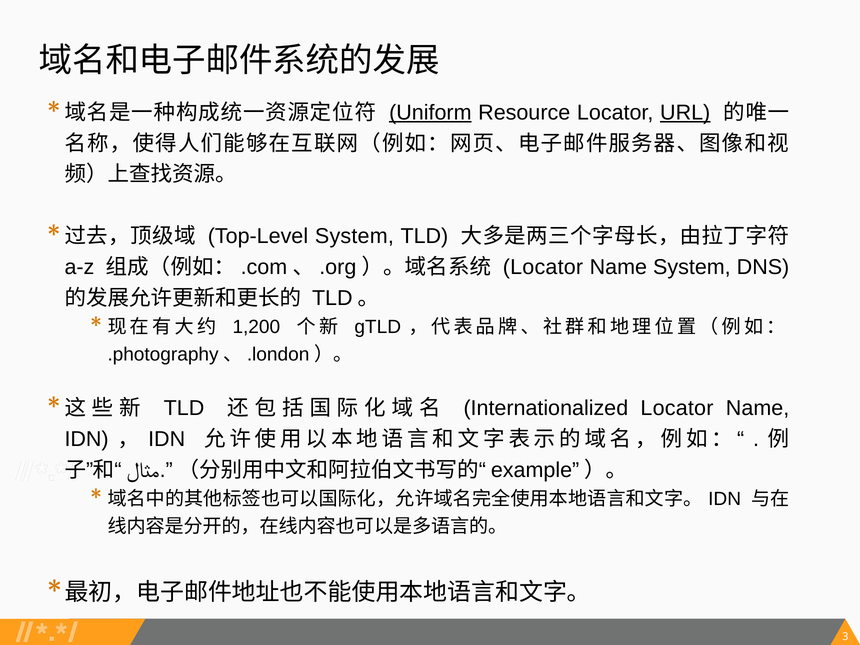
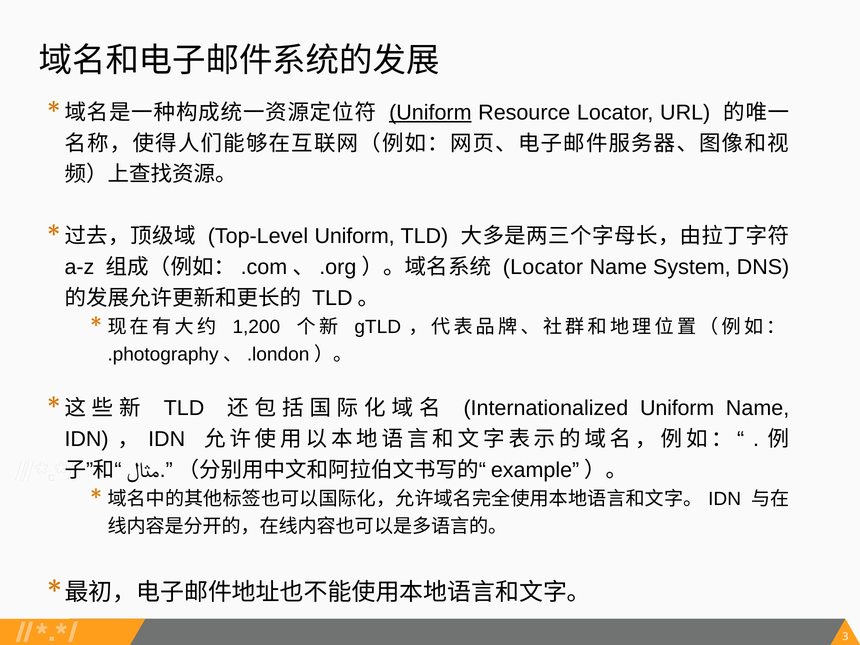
URL underline: present -> none
Top-Level System: System -> Uniform
Internationalized Locator: Locator -> Uniform
